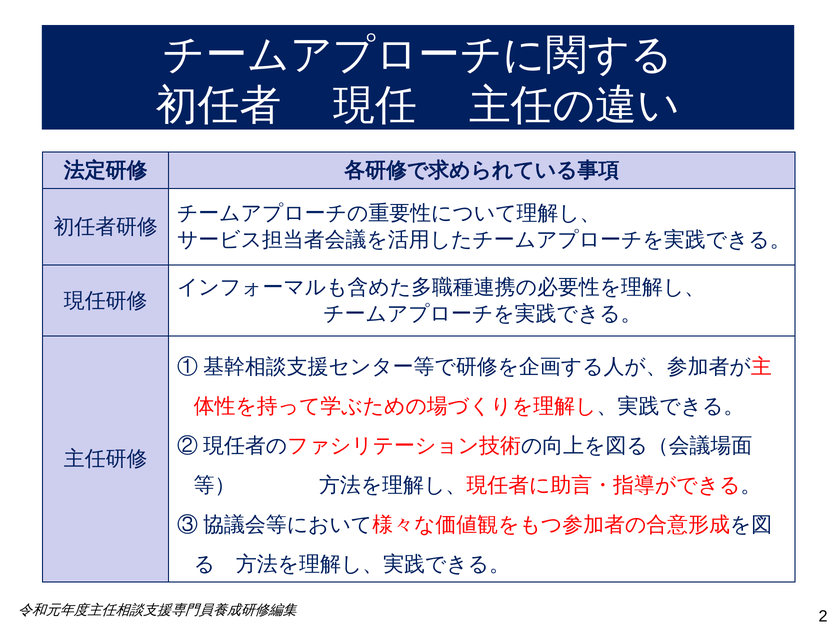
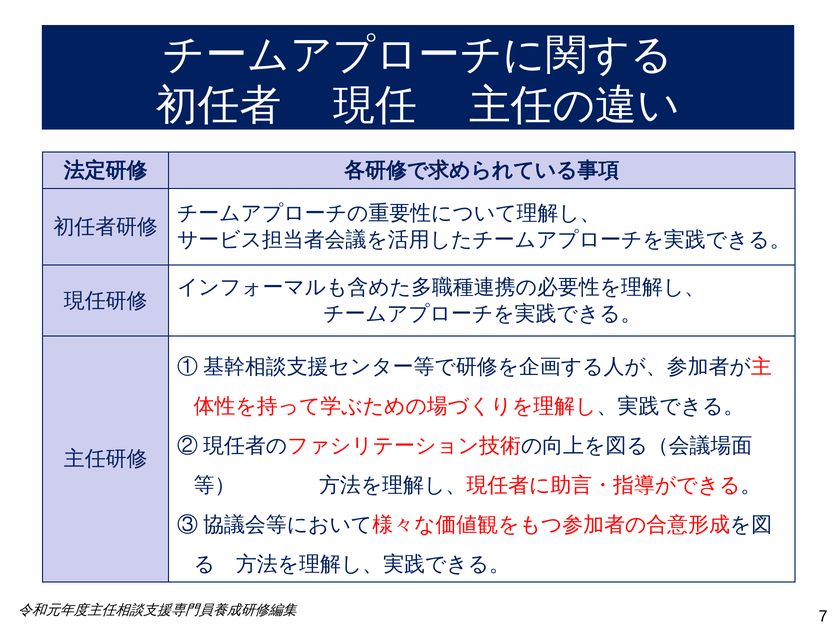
2: 2 -> 7
